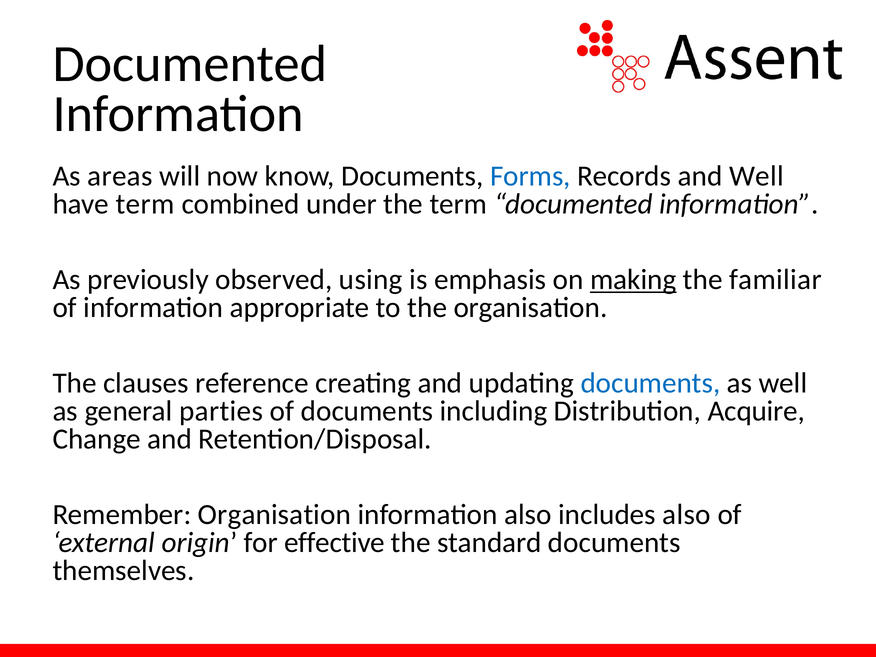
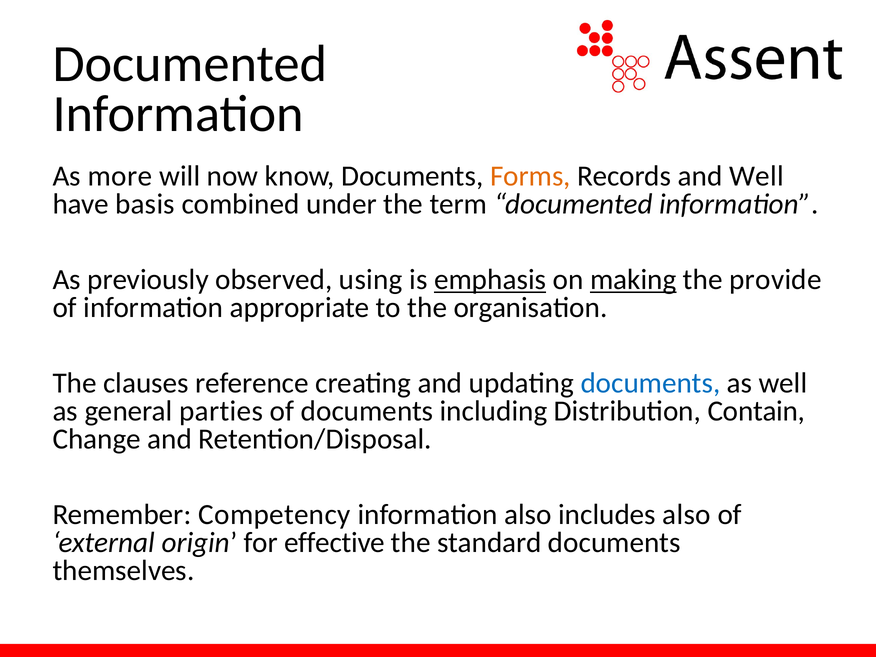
areas: areas -> more
Forms colour: blue -> orange
have term: term -> basis
emphasis underline: none -> present
familiar: familiar -> provide
Acquire: Acquire -> Contain
Remember Organisation: Organisation -> Competency
